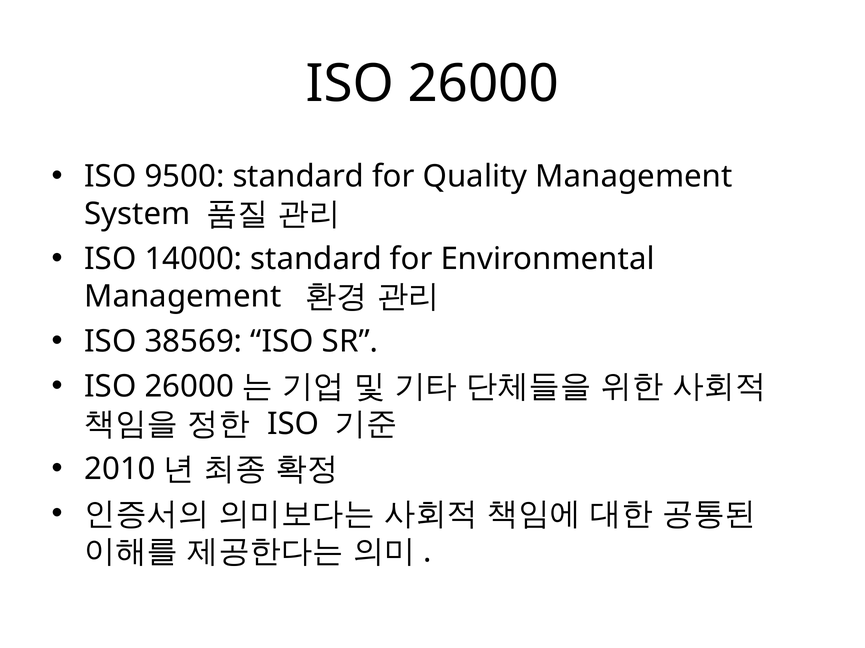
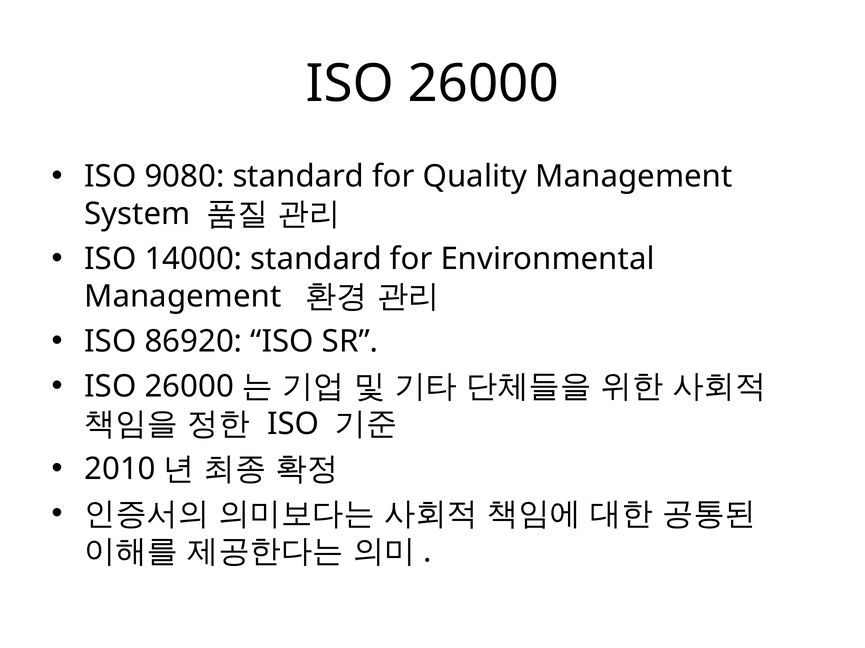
9500: 9500 -> 9080
38569: 38569 -> 86920
